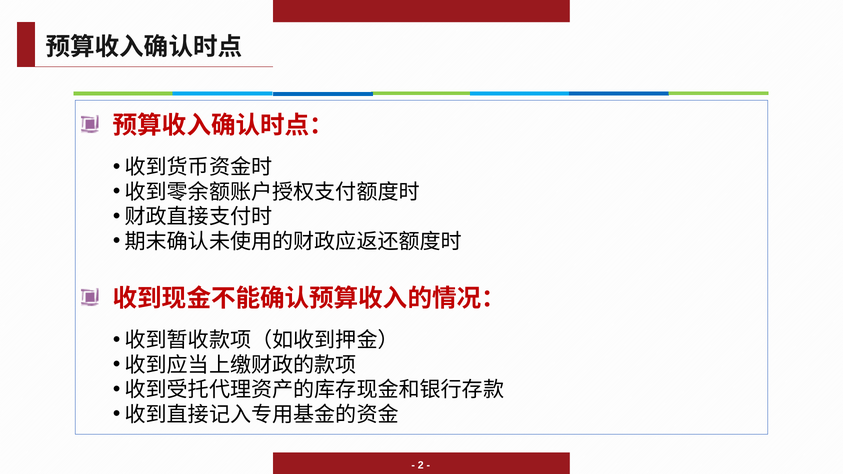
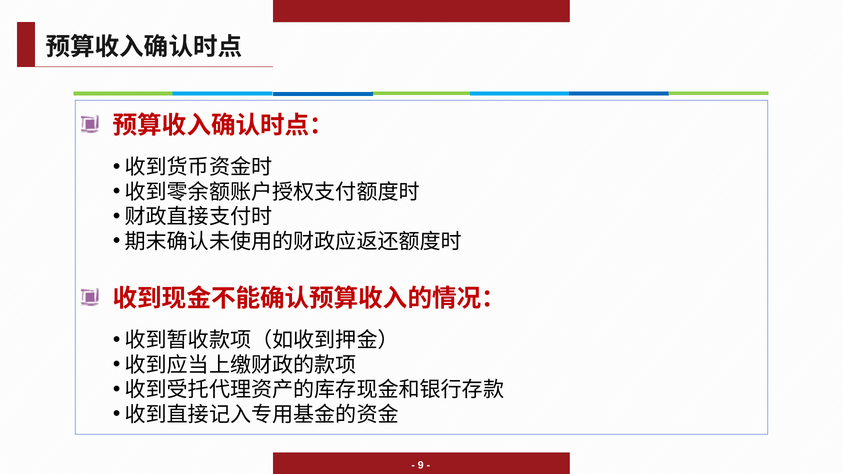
2: 2 -> 9
